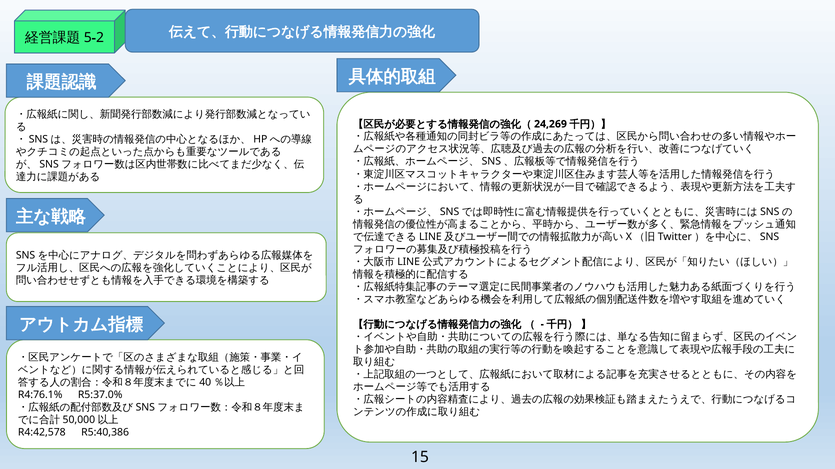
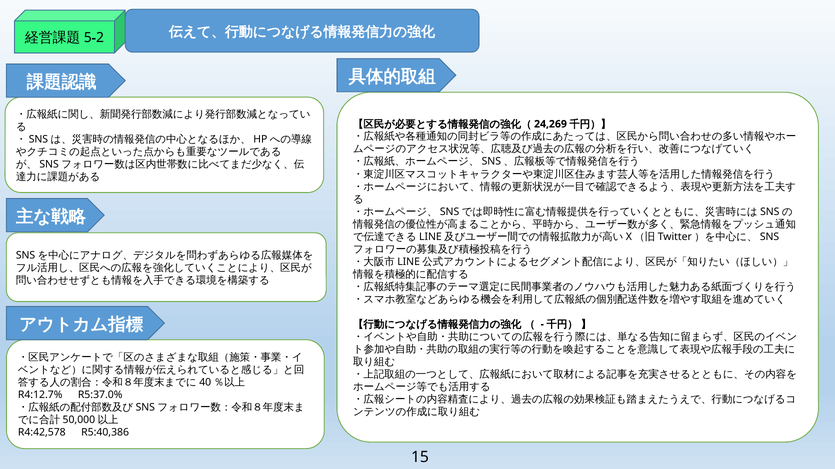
R4:76.1%: R4:76.1% -> R4:12.7%
